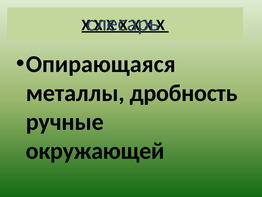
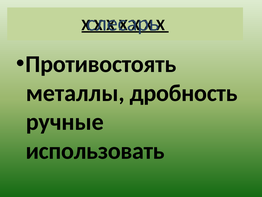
Опирающаяся: Опирающаяся -> Противостоять
окружающей: окружающей -> использовать
